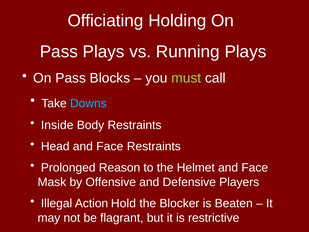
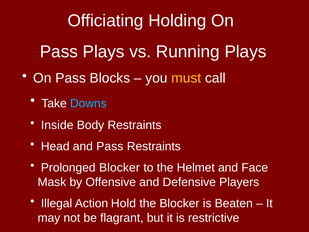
must colour: light green -> yellow
Head and Face: Face -> Pass
Prolonged Reason: Reason -> Blocker
